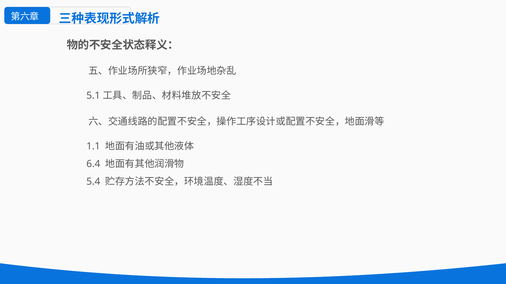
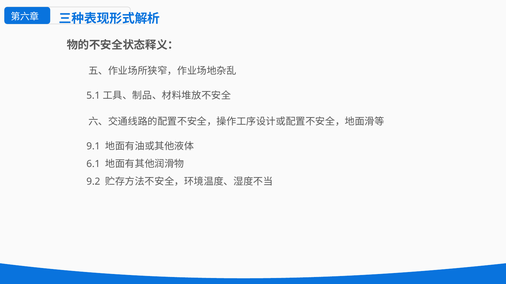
1.1: 1.1 -> 9.1
6.4: 6.4 -> 6.1
5.4: 5.4 -> 9.2
